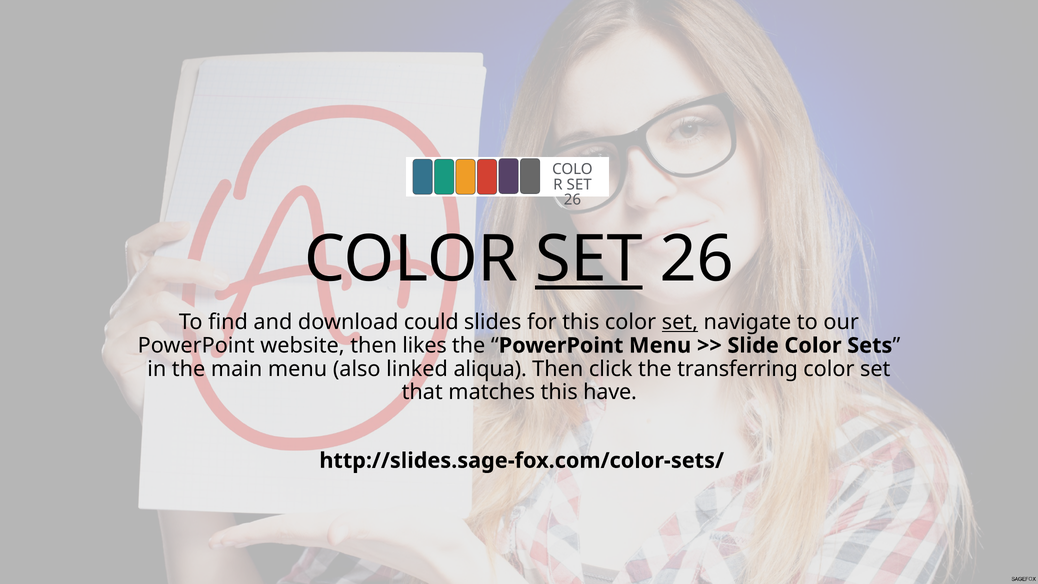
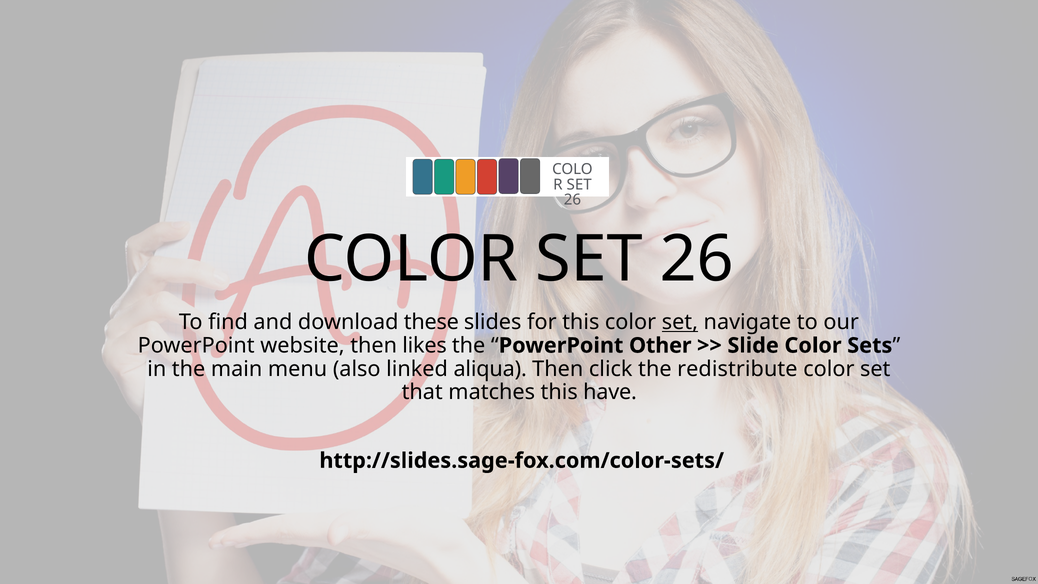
SET at (589, 259) underline: present -> none
could: could -> these
PowerPoint Menu: Menu -> Other
transferring: transferring -> redistribute
